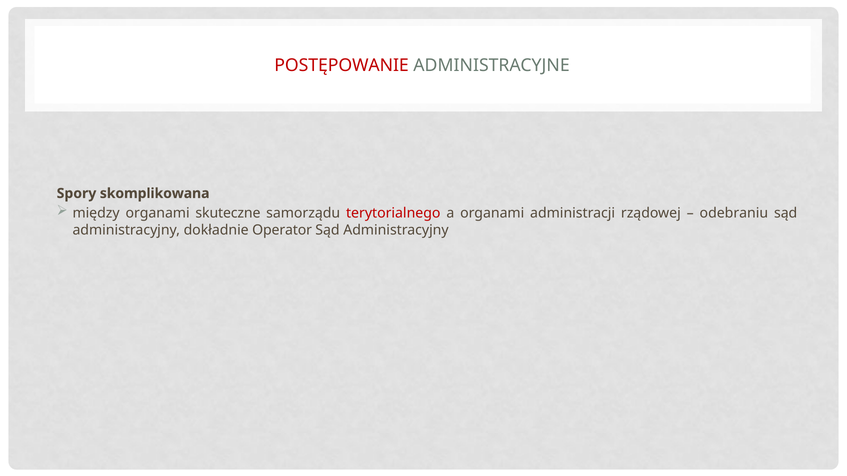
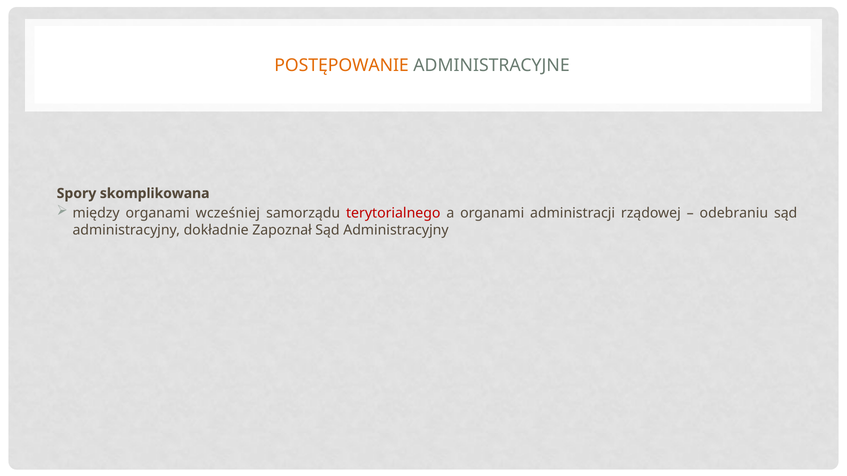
POSTĘPOWANIE colour: red -> orange
skuteczne: skuteczne -> wcześniej
Operator: Operator -> Zapoznał
